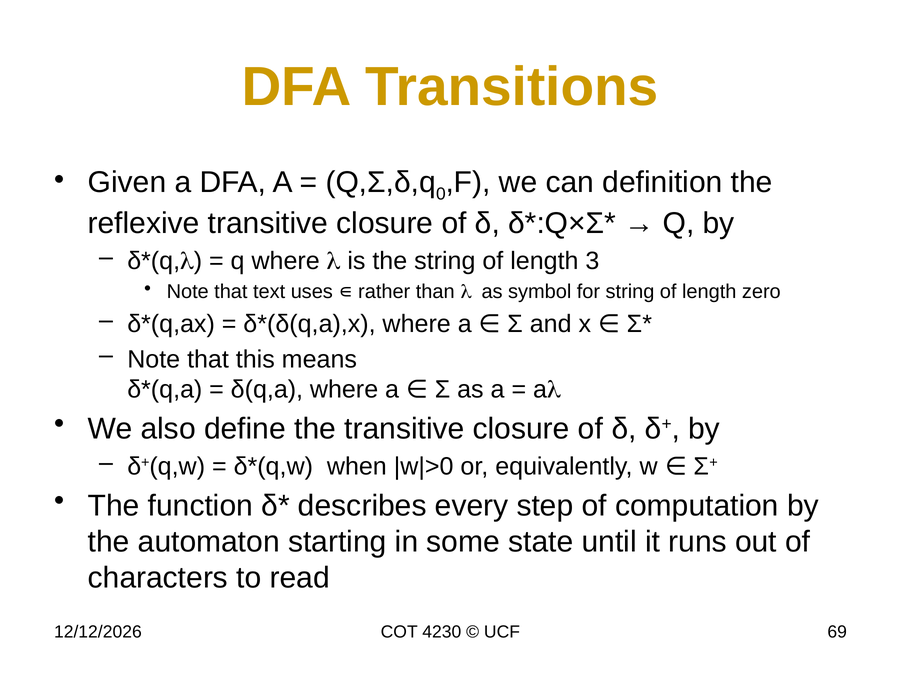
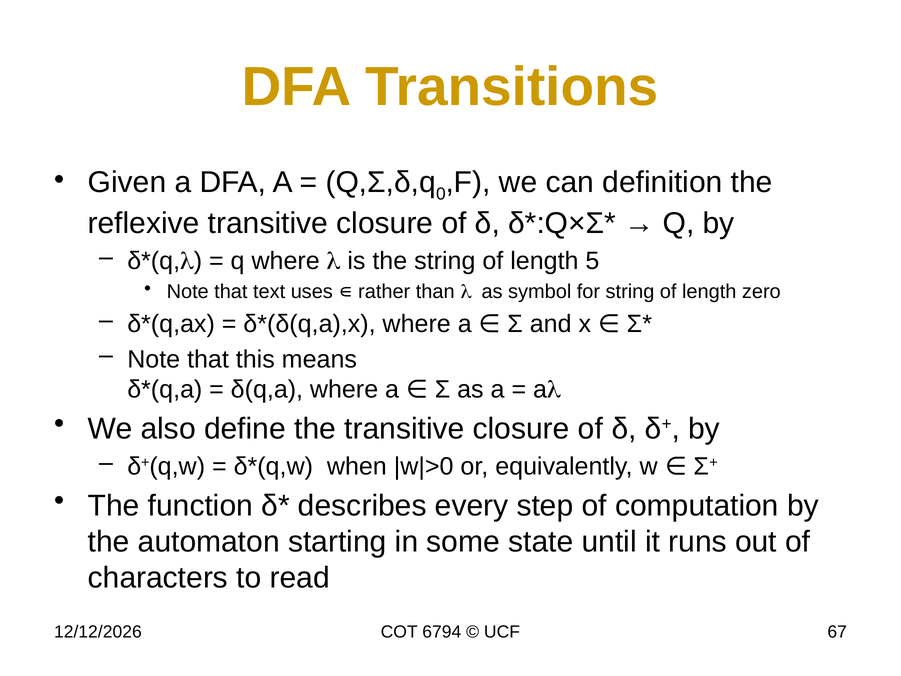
3: 3 -> 5
4230: 4230 -> 6794
69: 69 -> 67
